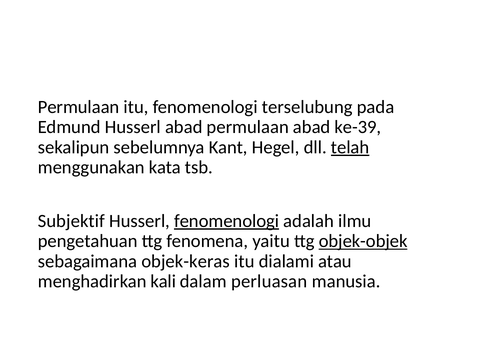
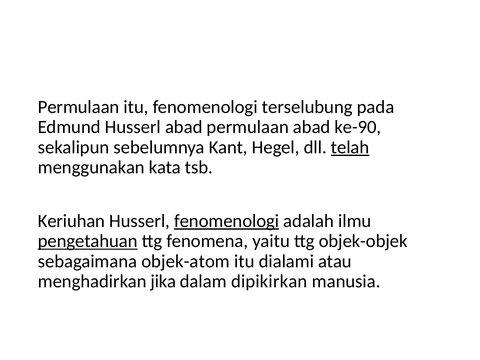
ke-39: ke-39 -> ke-90
Subjektif: Subjektif -> Keriuhan
pengetahuan underline: none -> present
objek-objek underline: present -> none
objek-keras: objek-keras -> objek-atom
kali: kali -> jika
perluasan: perluasan -> dipikirkan
